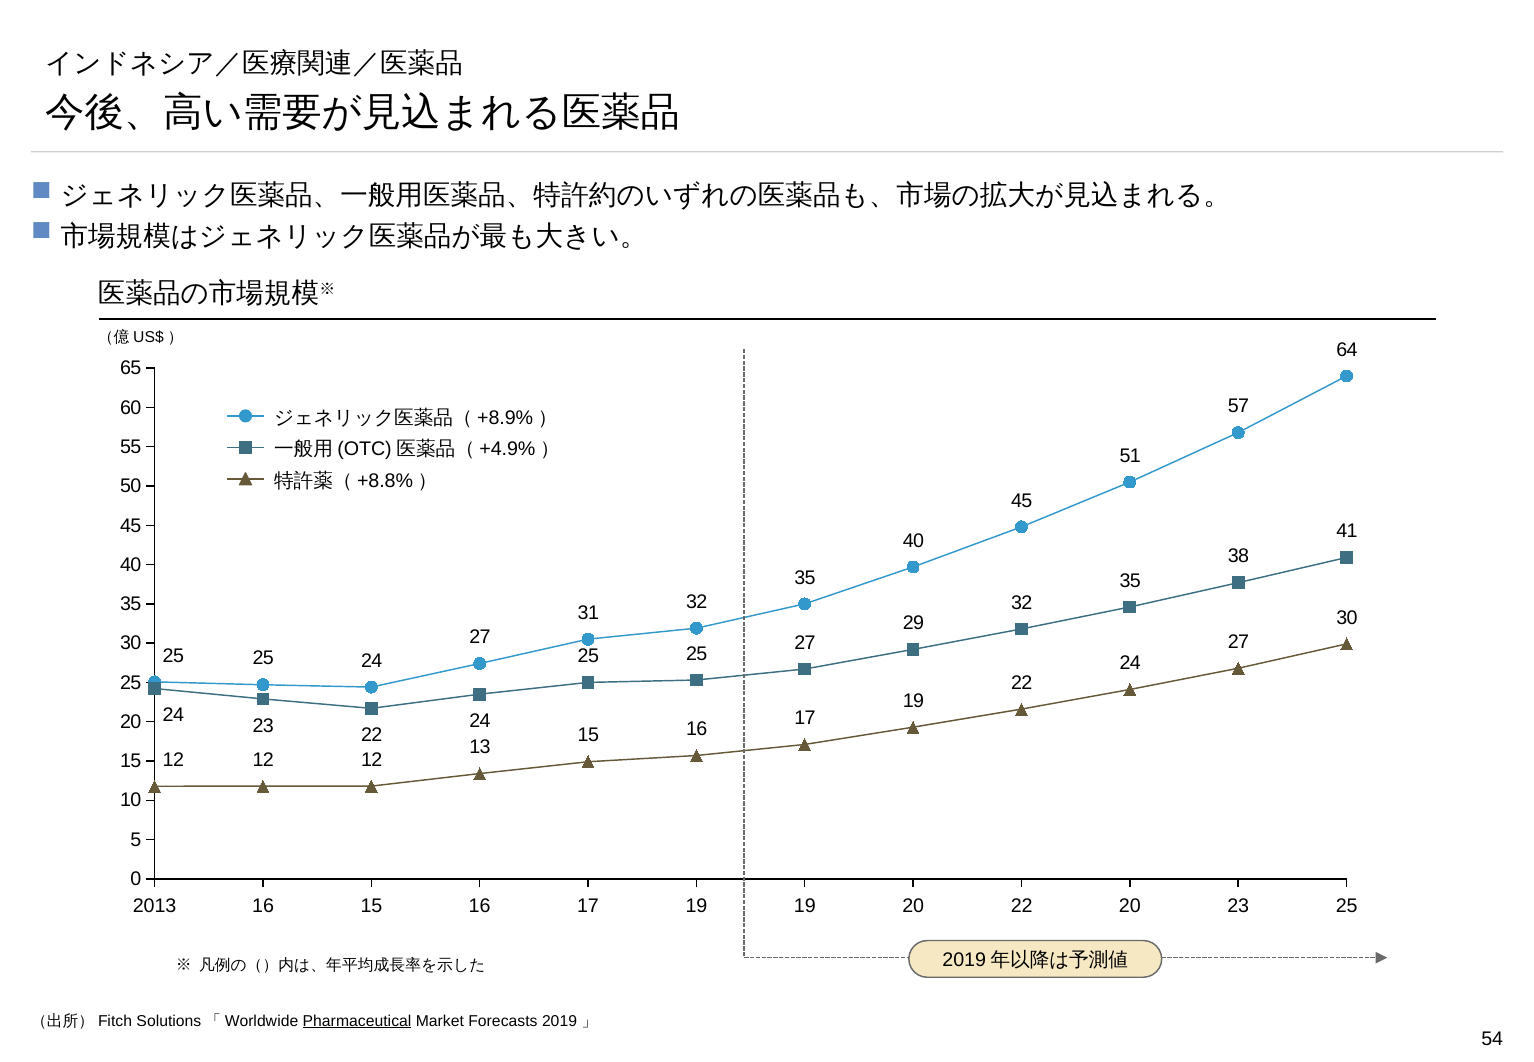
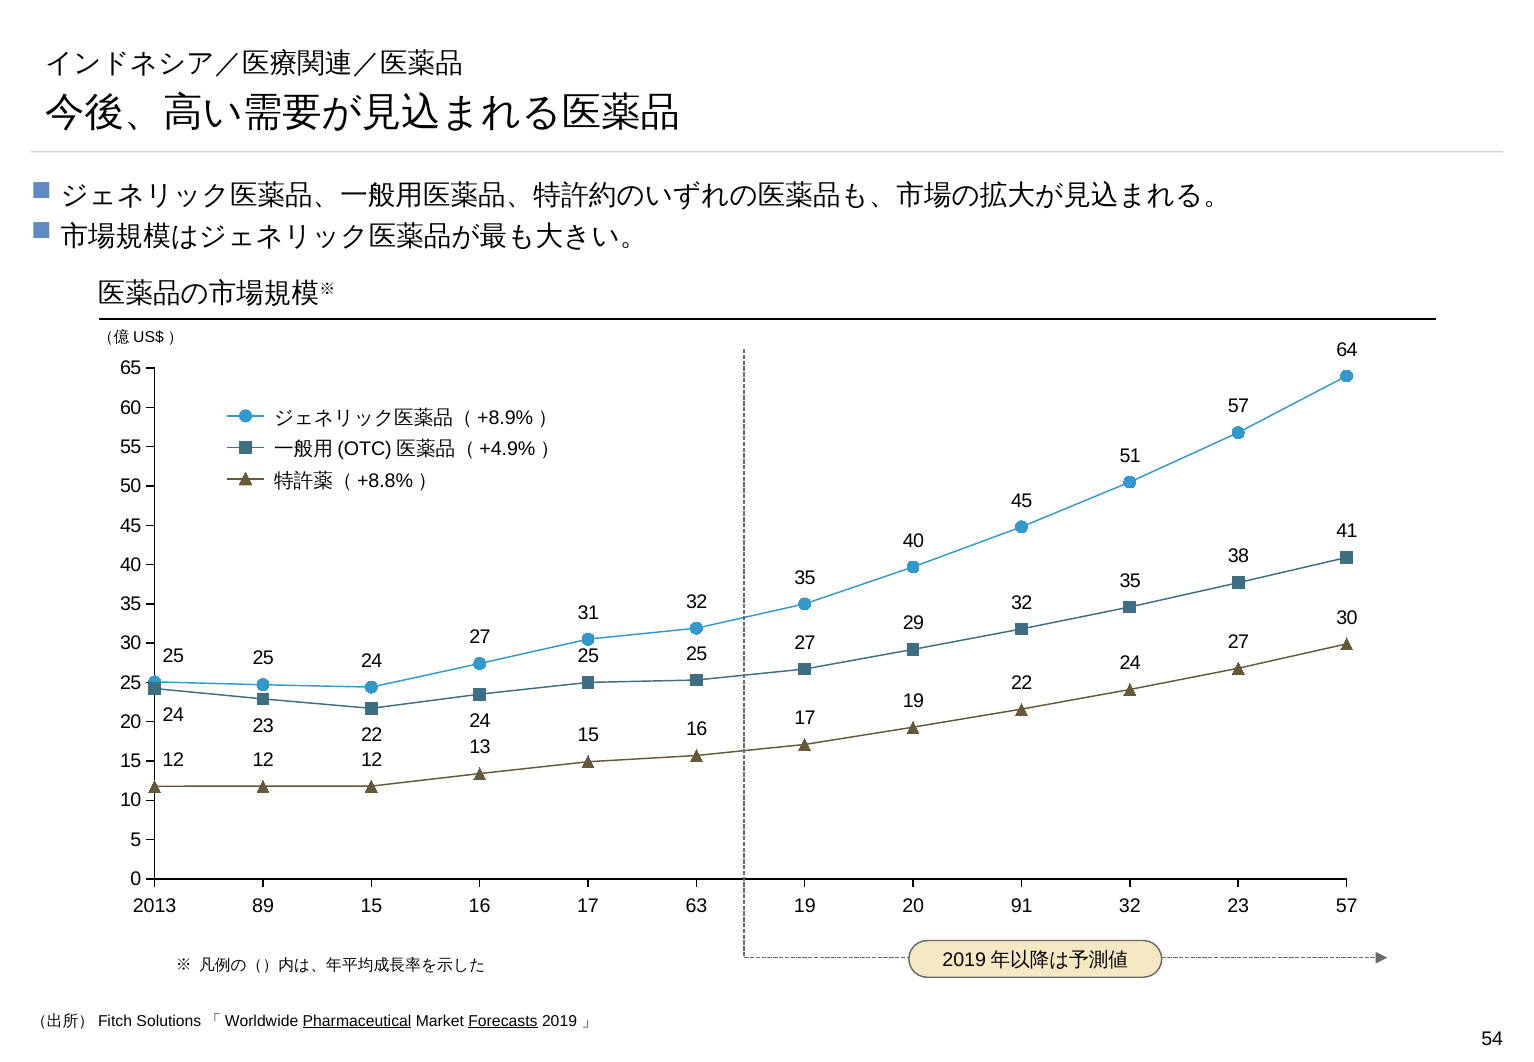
2013 16: 16 -> 89
19 at (696, 906): 19 -> 63
16 19 22: 22 -> 91
20 at (1130, 906): 20 -> 32
23 25: 25 -> 57
Forecasts underline: none -> present
